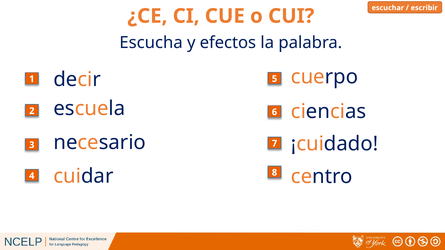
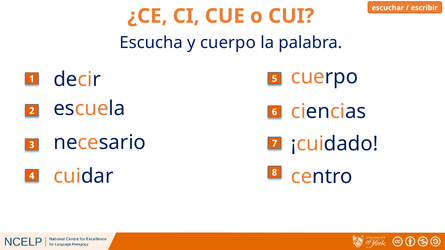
y efectos: efectos -> cuerpo
